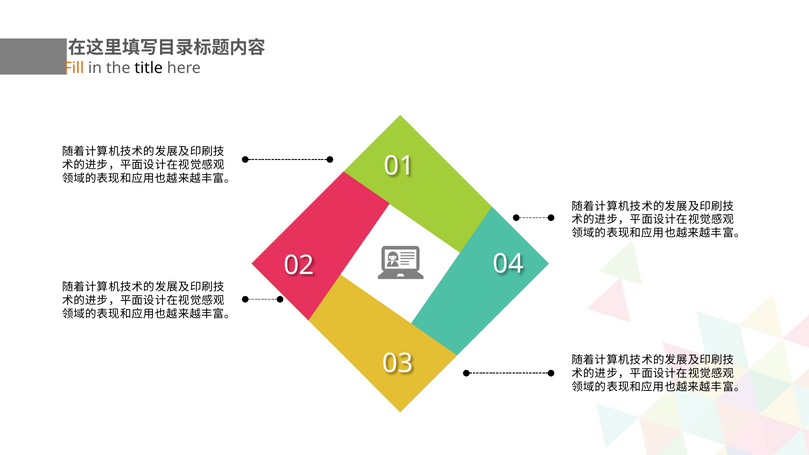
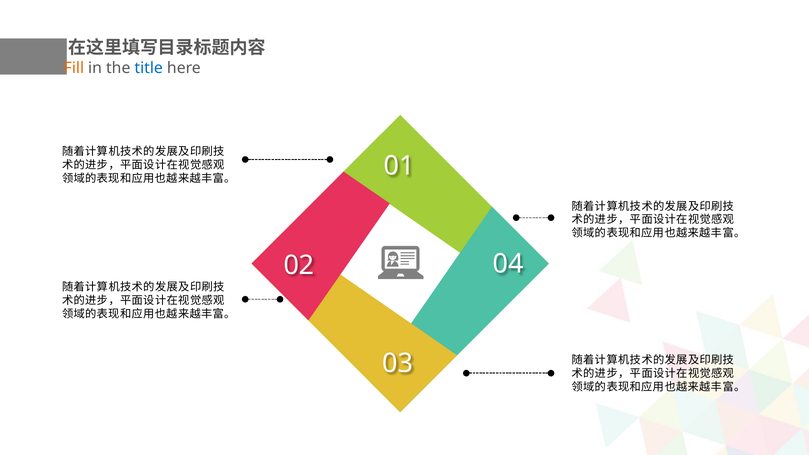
title colour: black -> blue
